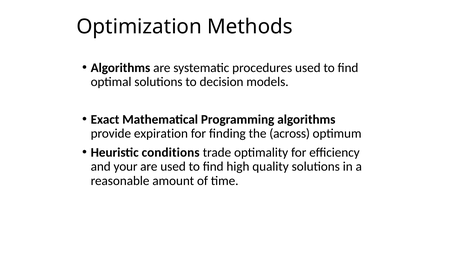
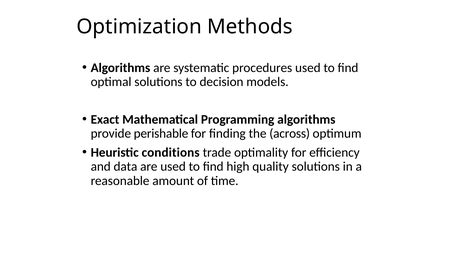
expiration: expiration -> perishable
your: your -> data
